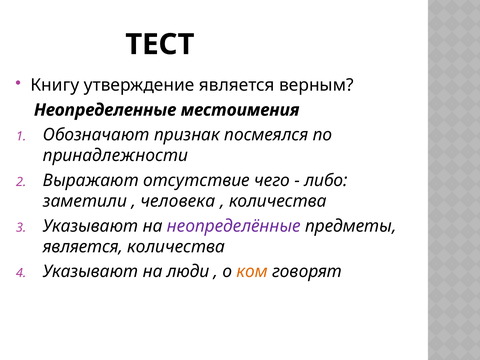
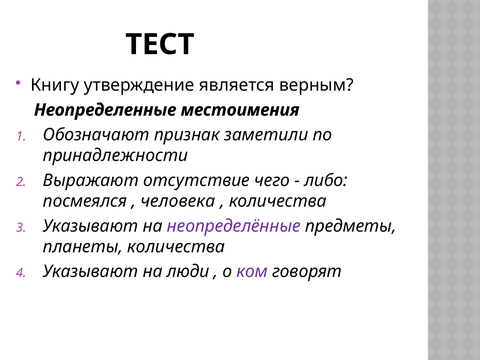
посмеялся: посмеялся -> заметили
заметили: заметили -> посмеялся
является at (83, 247): является -> планеты
ком colour: orange -> purple
